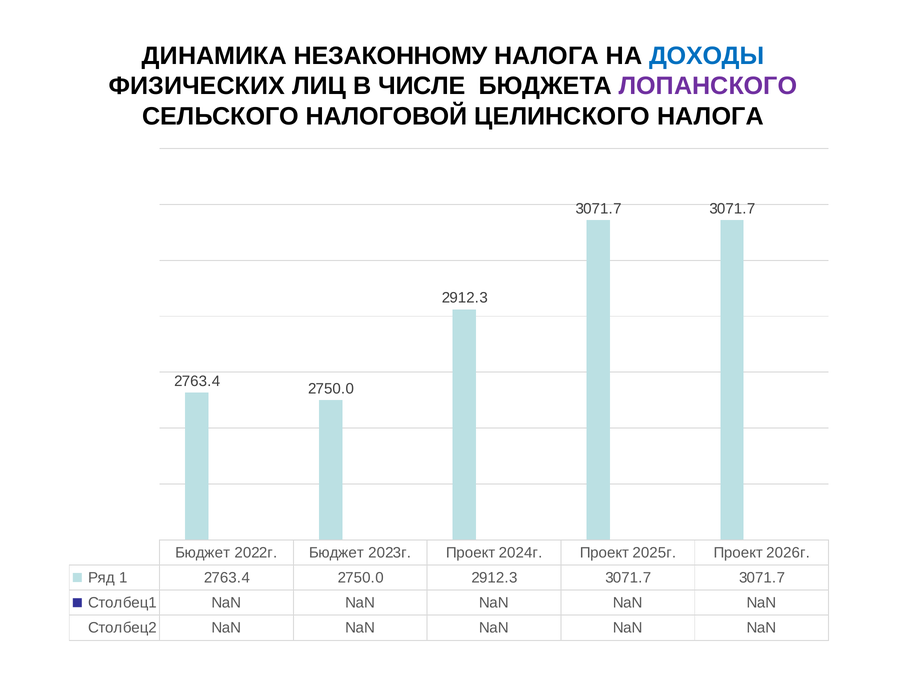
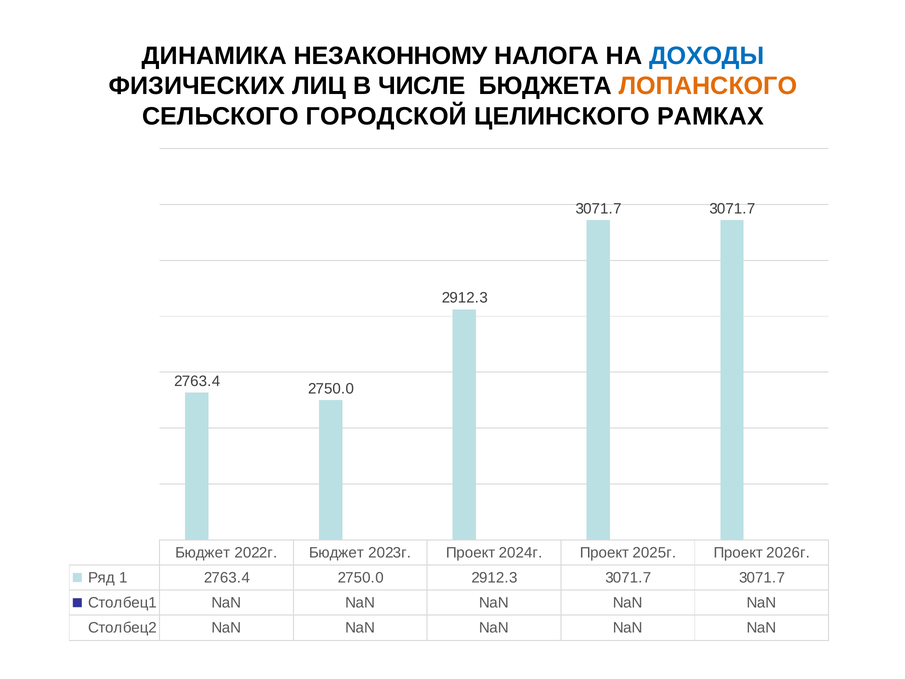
ЛОПАНСКОГО colour: purple -> orange
НАЛОГОВОЙ: НАЛОГОВОЙ -> ГОРОДСКОЙ
ЦЕЛИНСКОГО НАЛОГА: НАЛОГА -> РАМКАХ
